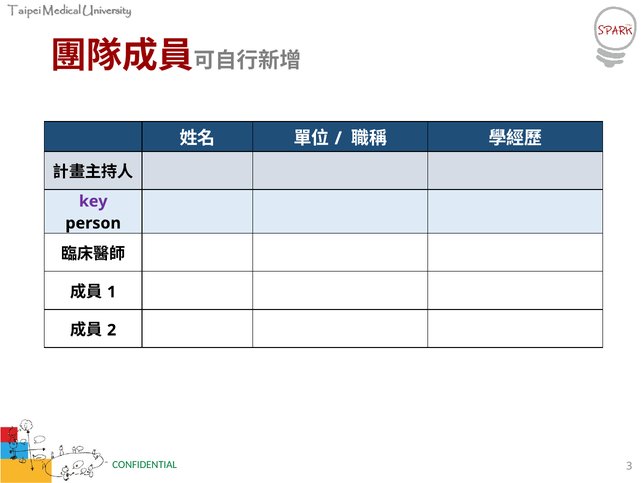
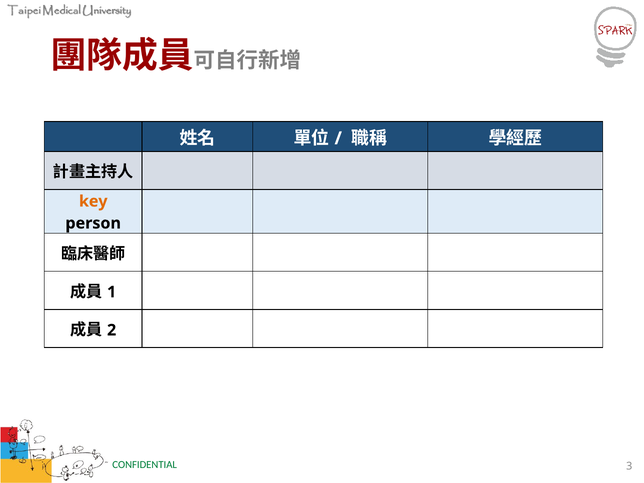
key colour: purple -> orange
